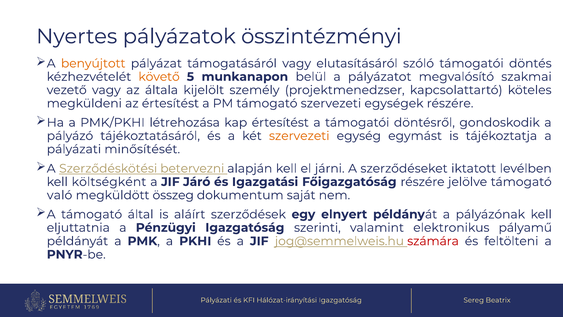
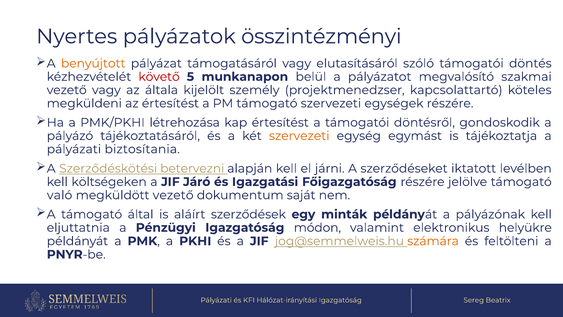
követő colour: orange -> red
minősítését: minősítését -> biztosítania
költségként: költségként -> költségeken
megküldött összeg: összeg -> vezető
elnyert: elnyert -> minták
szerinti: szerinti -> módon
pályamű: pályamű -> helyükre
számára colour: red -> orange
